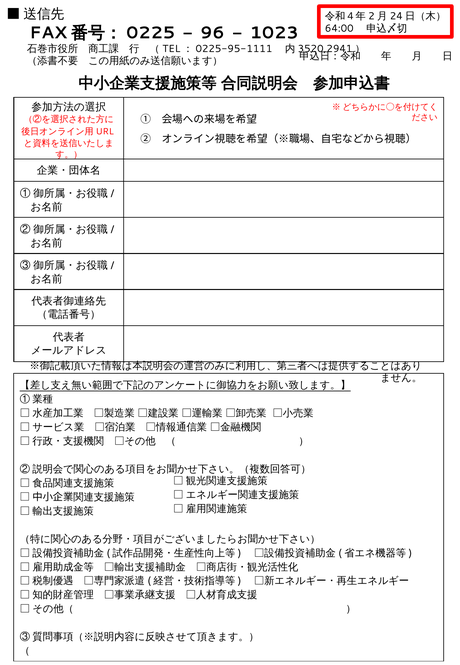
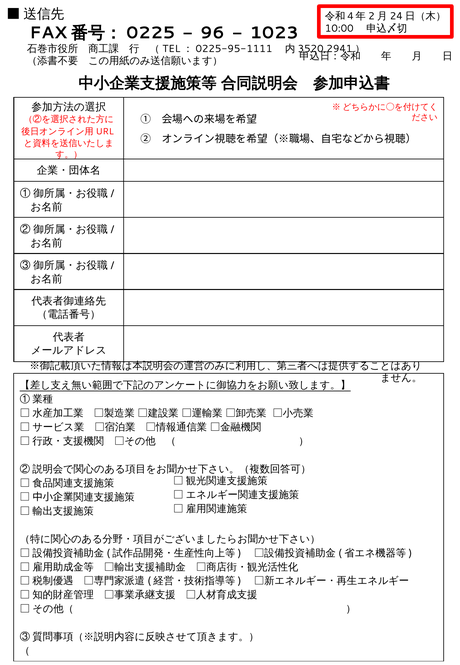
64:00: 64:00 -> 10:00
